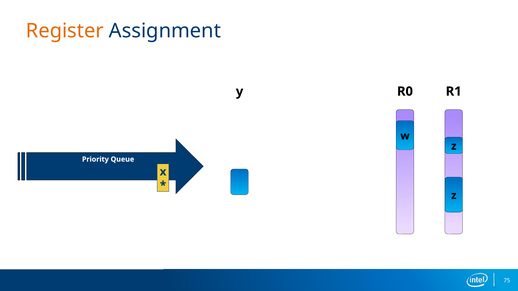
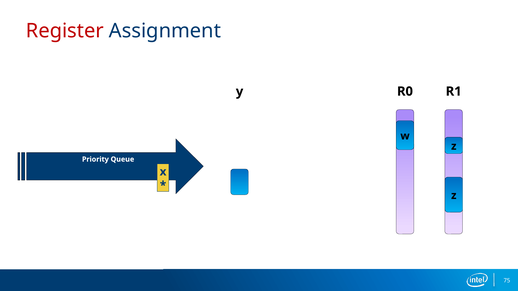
Register colour: orange -> red
